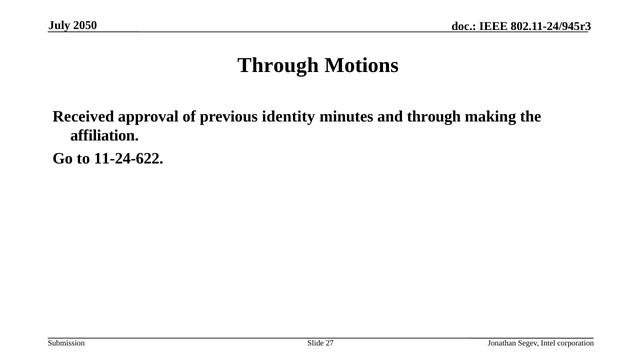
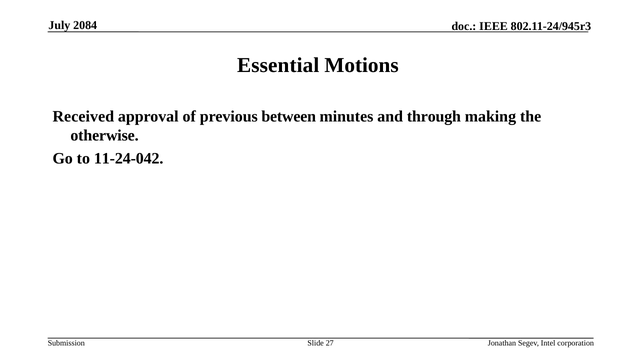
2050: 2050 -> 2084
Through at (278, 65): Through -> Essential
identity: identity -> between
affiliation: affiliation -> otherwise
11-24-622: 11-24-622 -> 11-24-042
